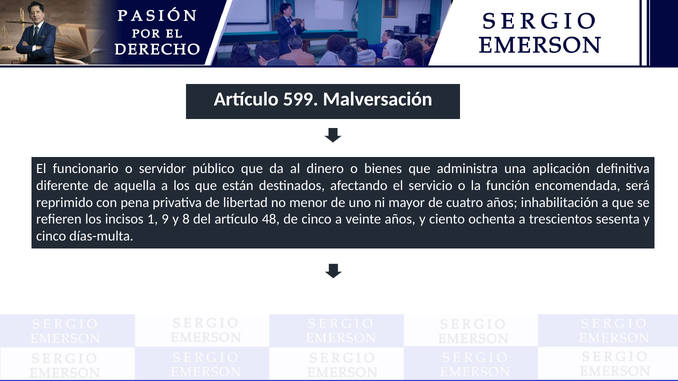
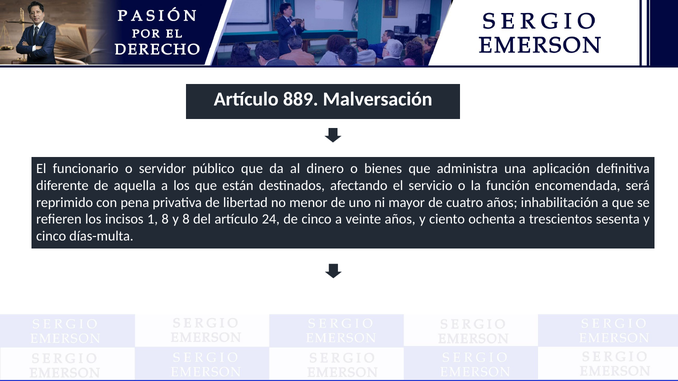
599: 599 -> 889
1 9: 9 -> 8
48: 48 -> 24
